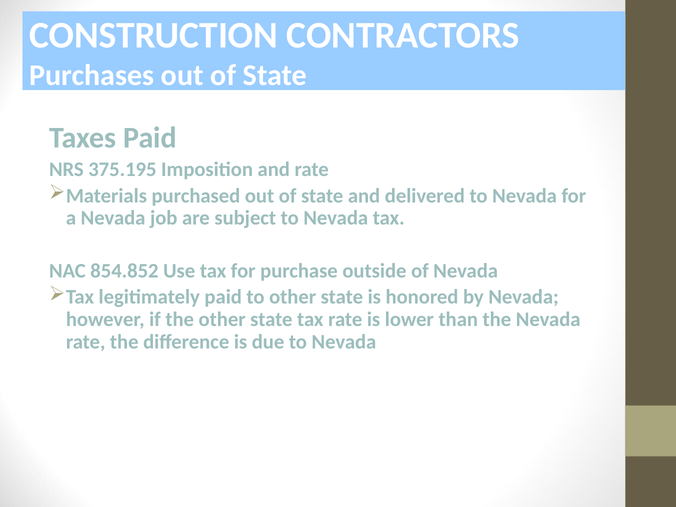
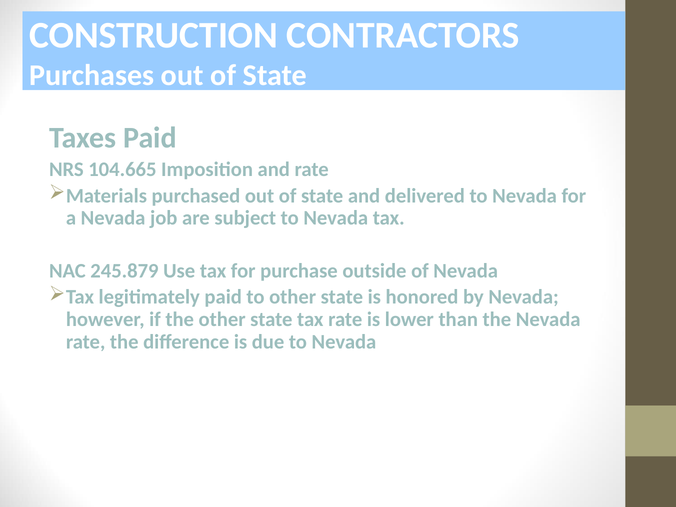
375.195: 375.195 -> 104.665
854.852: 854.852 -> 245.879
